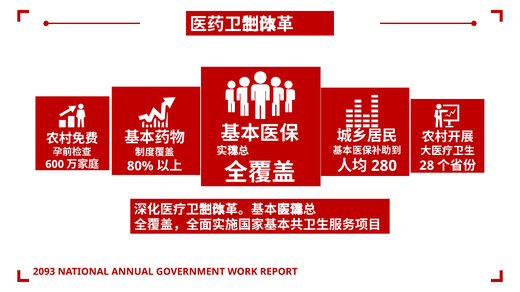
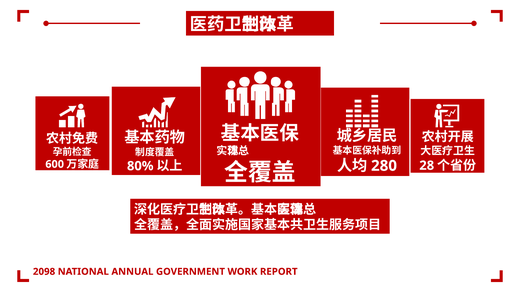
2093: 2093 -> 2098
